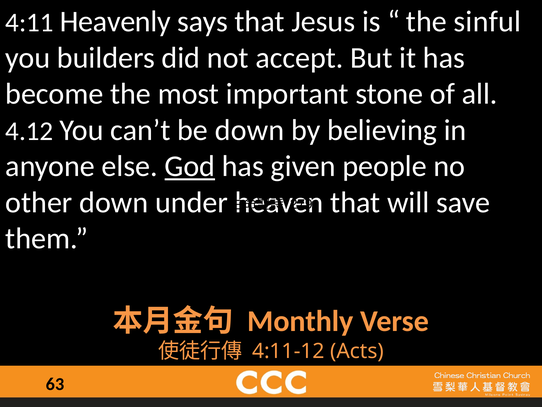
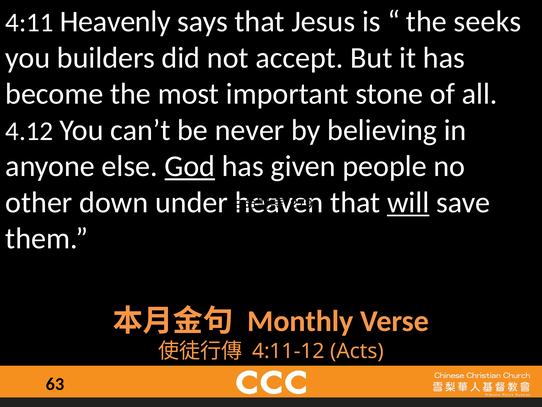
sinful: sinful -> seeks
be down: down -> never
will underline: none -> present
